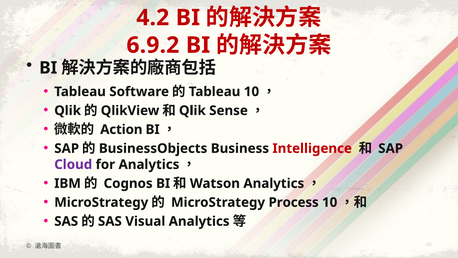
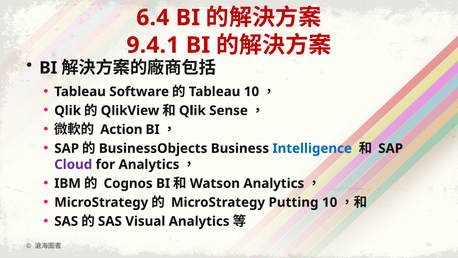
4.2: 4.2 -> 6.4
6.9.2: 6.9.2 -> 9.4.1
Intelligence colour: red -> blue
Process: Process -> Putting
